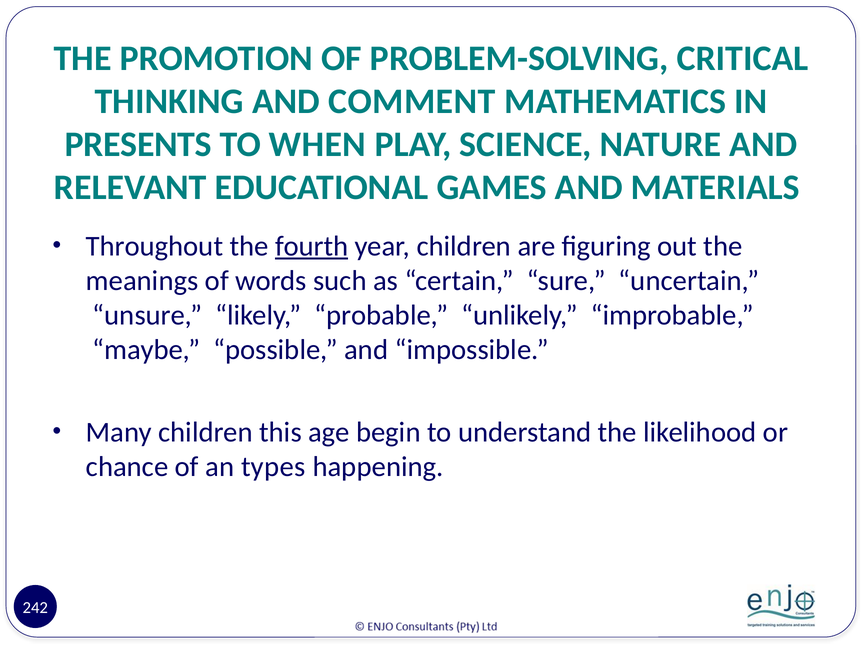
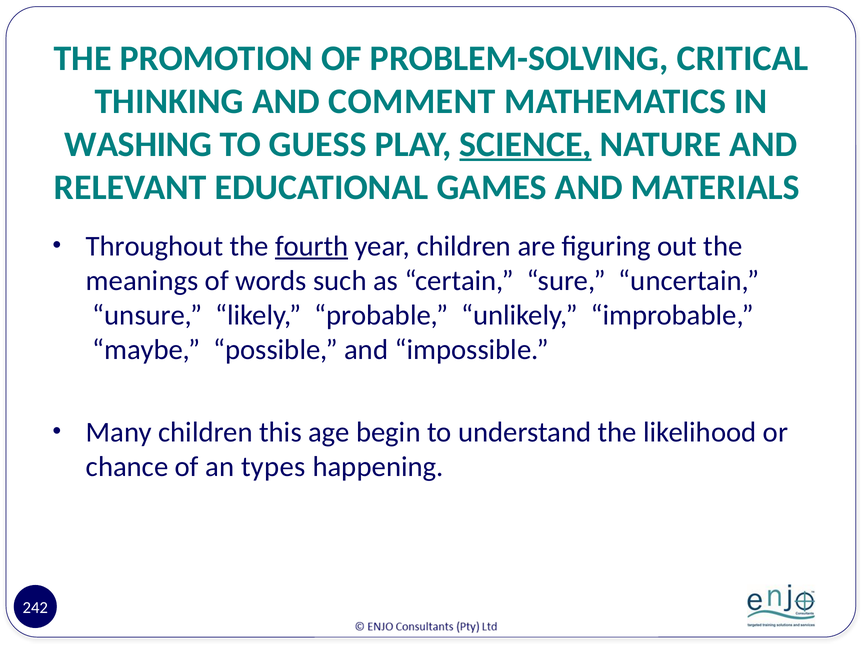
PRESENTS: PRESENTS -> WASHING
WHEN: WHEN -> GUESS
SCIENCE underline: none -> present
